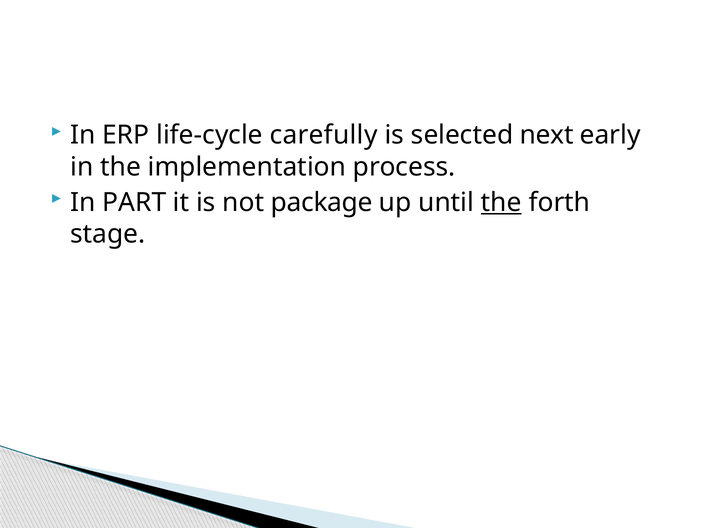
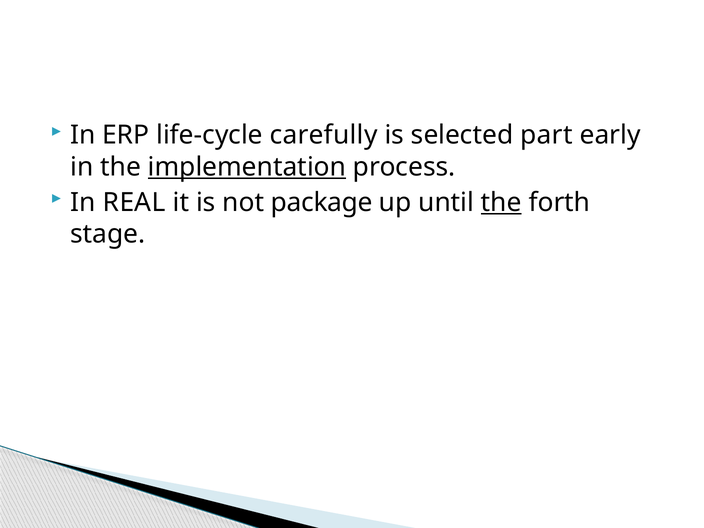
next: next -> part
implementation underline: none -> present
PART: PART -> REAL
